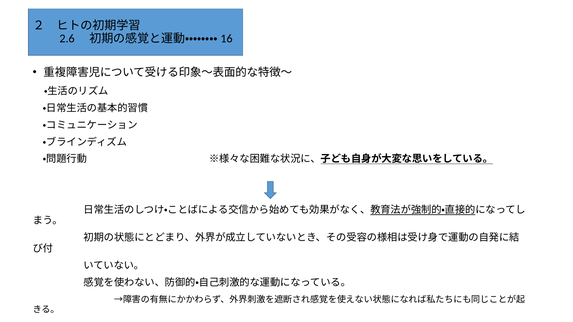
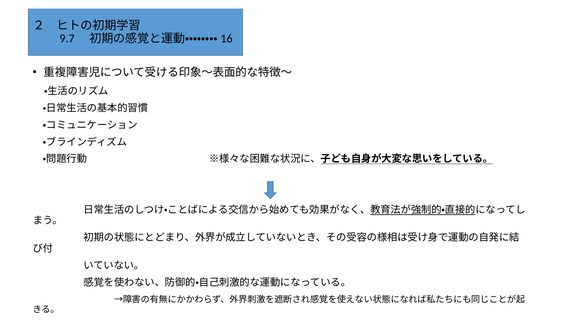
2.6: 2.6 -> 9.7
